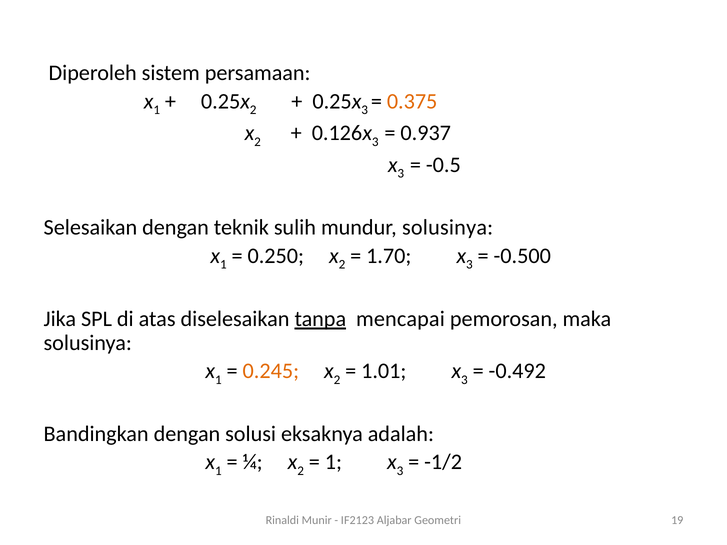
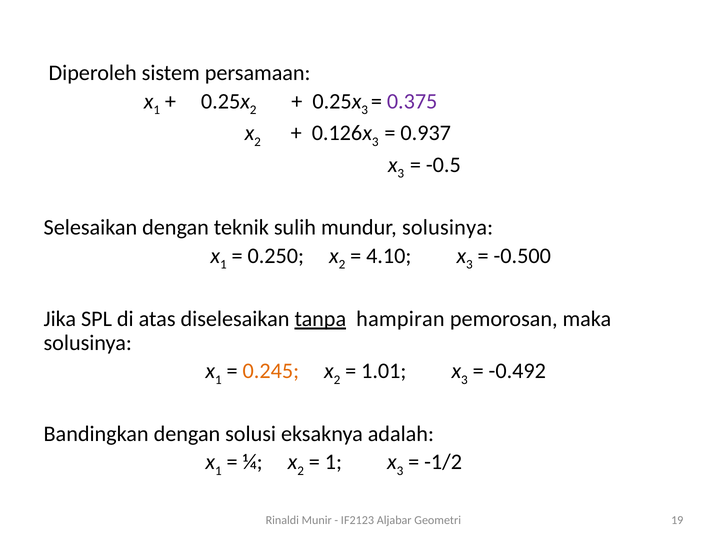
0.375 colour: orange -> purple
1.70: 1.70 -> 4.10
mencapai: mencapai -> hampiran
